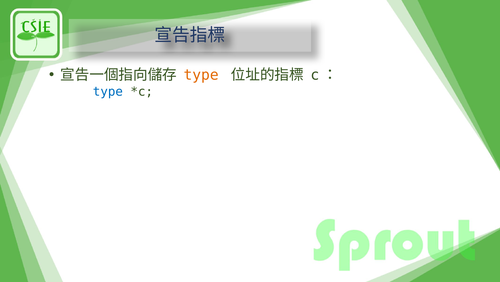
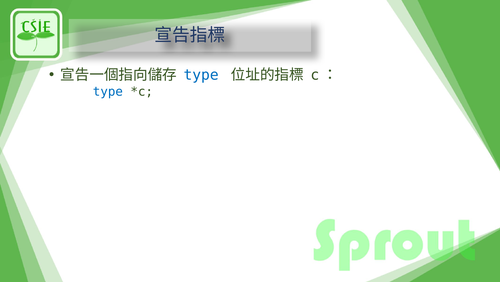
type at (201, 75) colour: orange -> blue
